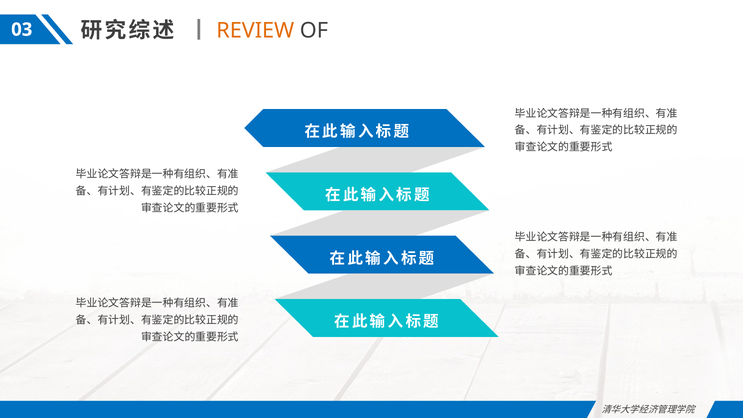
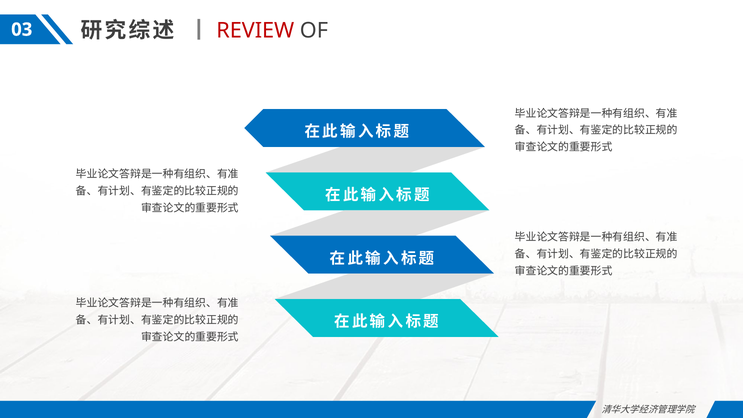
REVIEW colour: orange -> red
